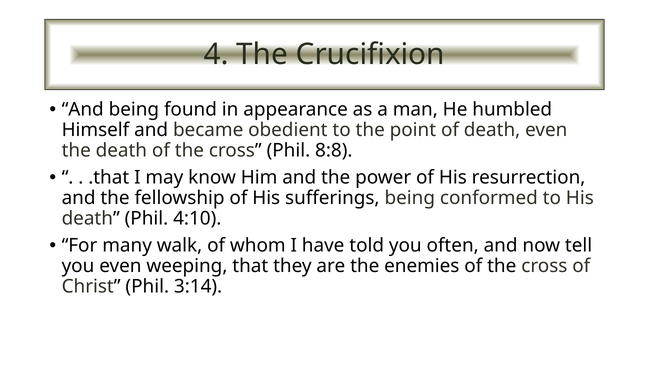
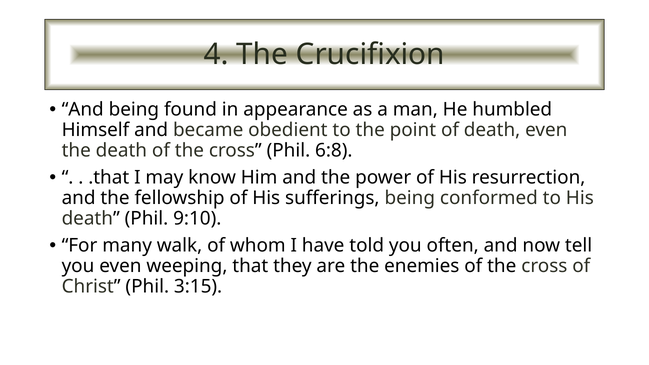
8:8: 8:8 -> 6:8
4:10: 4:10 -> 9:10
3:14: 3:14 -> 3:15
